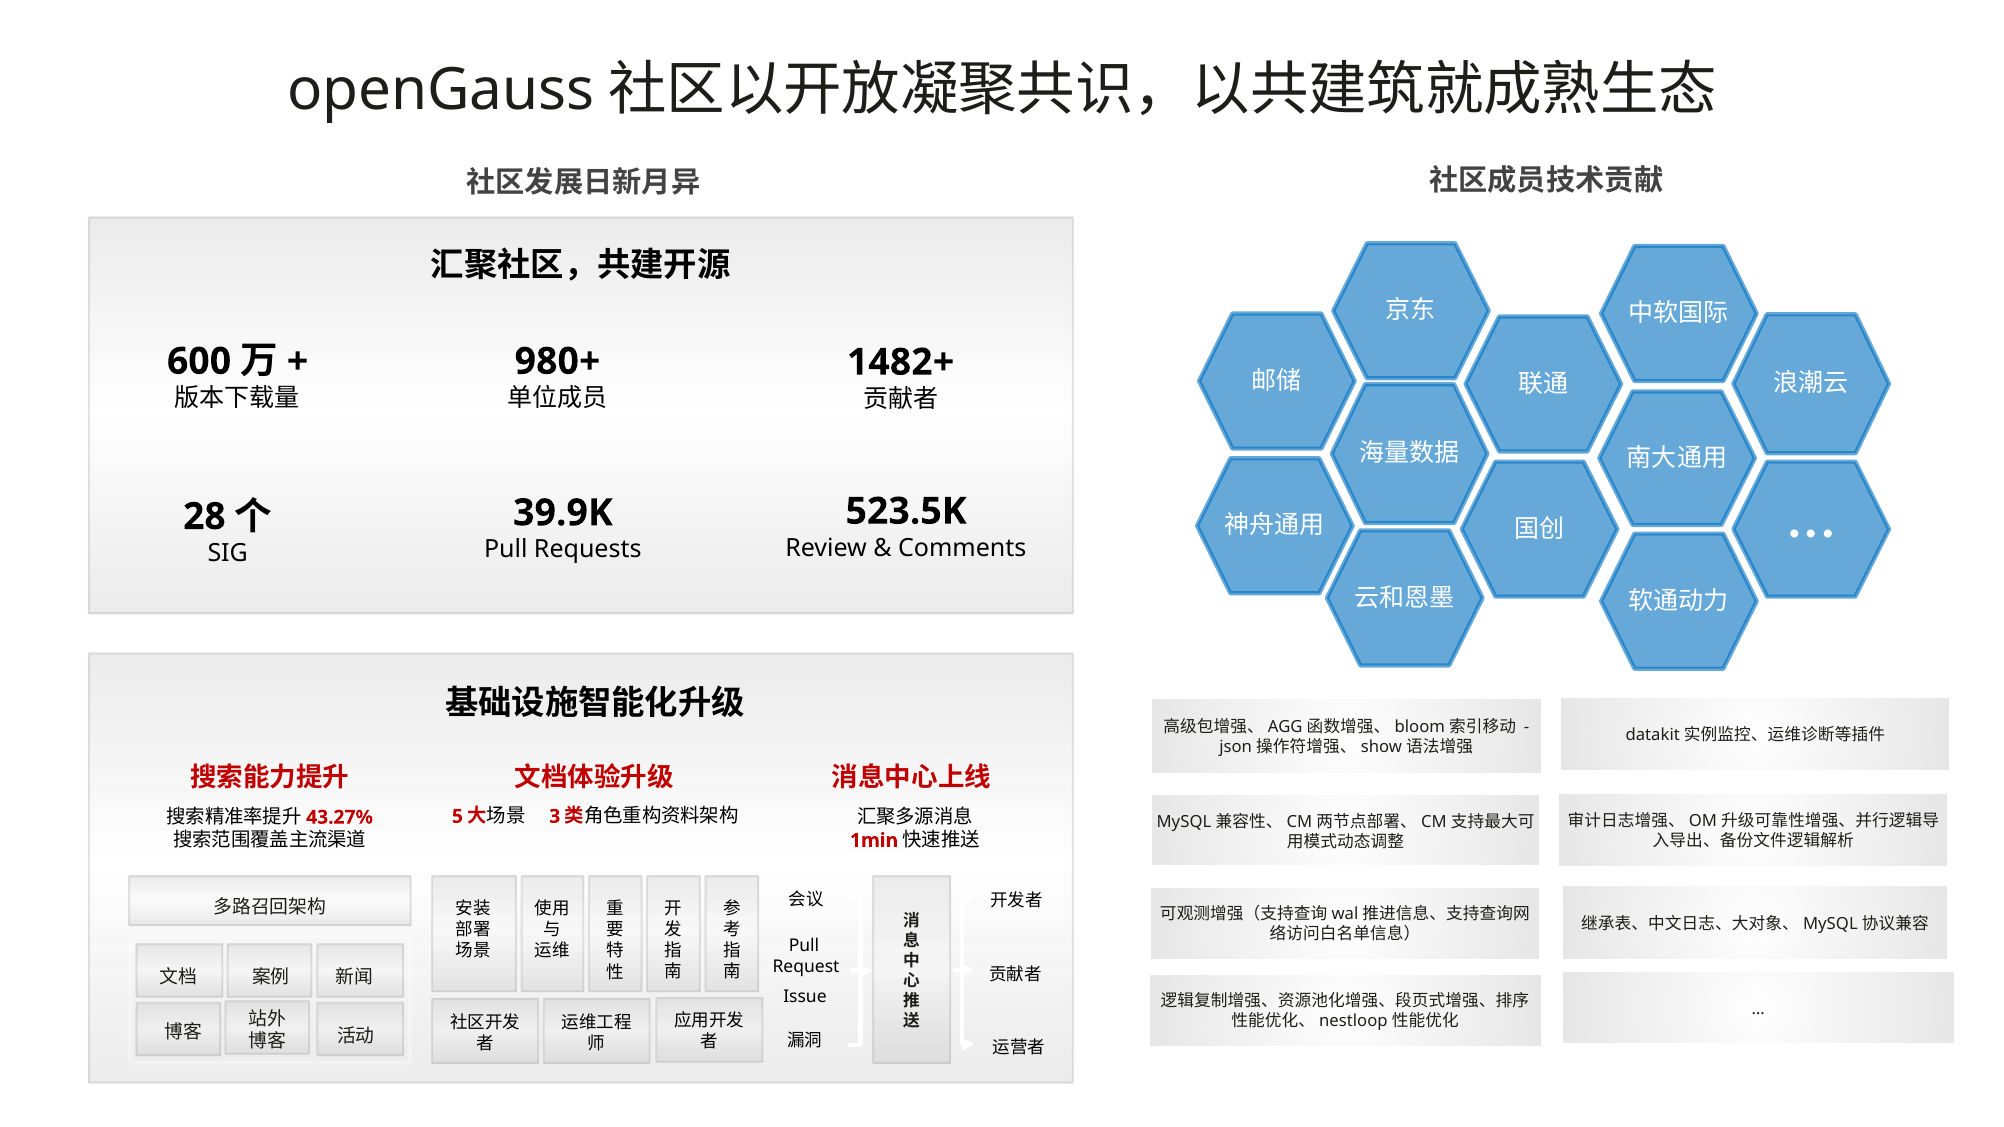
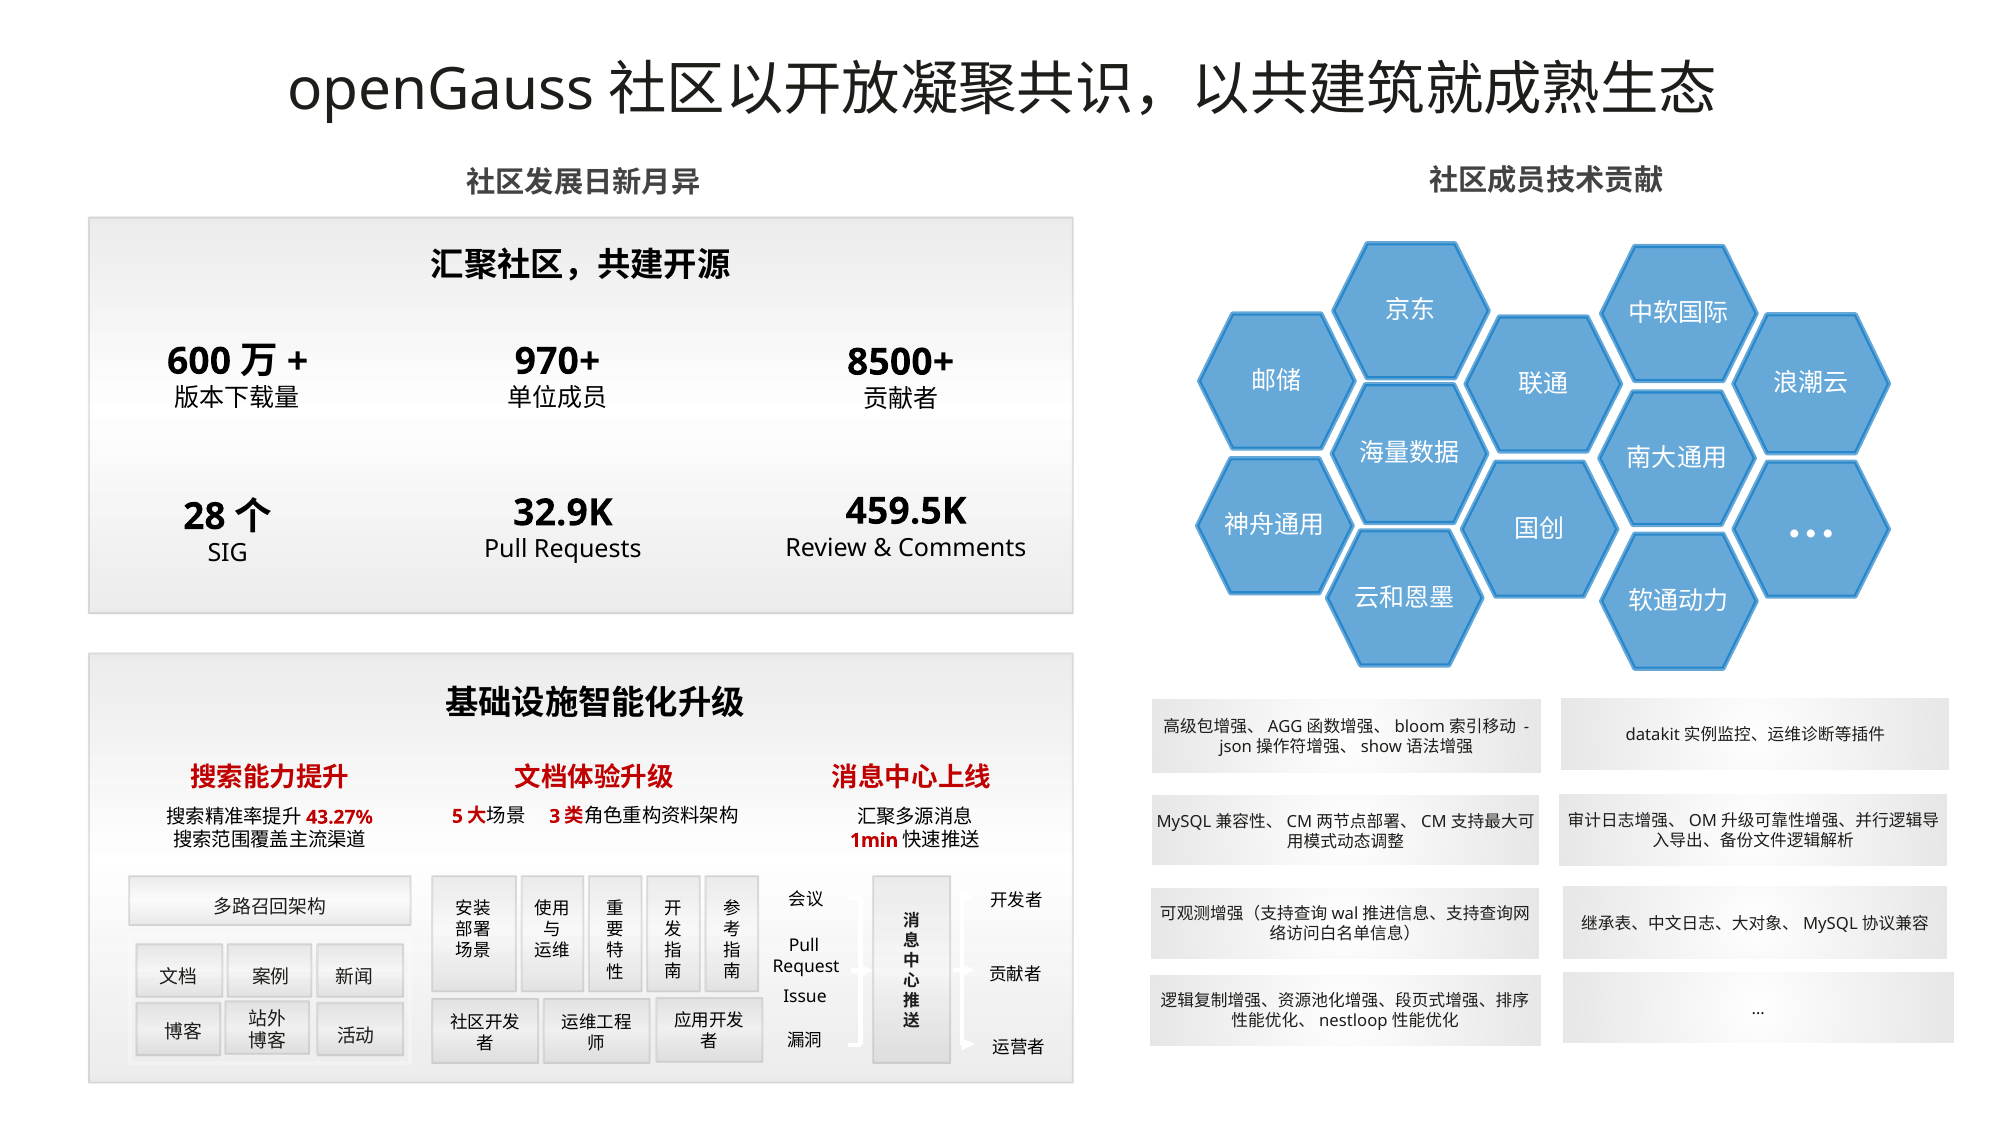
980+: 980+ -> 970+
1482+: 1482+ -> 8500+
523.5K: 523.5K -> 459.5K
39.9K: 39.9K -> 32.9K
